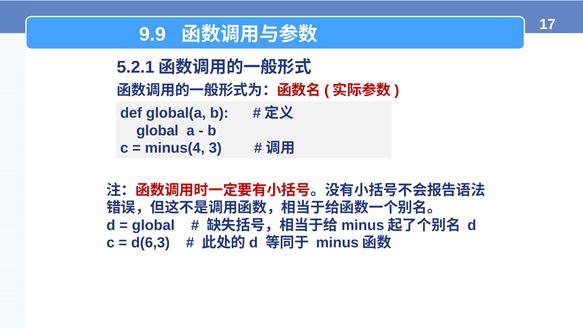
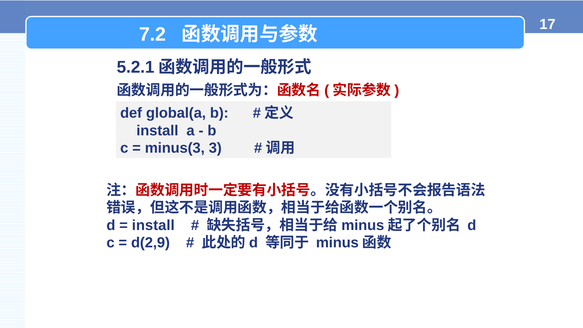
9.9: 9.9 -> 7.2
global at (157, 131): global -> install
minus(4: minus(4 -> minus(3
global at (153, 225): global -> install
d(6,3: d(6,3 -> d(2,9
